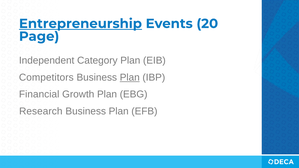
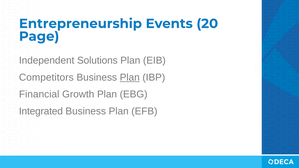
Entrepreneurship underline: present -> none
Category: Category -> Solutions
Research: Research -> Integrated
